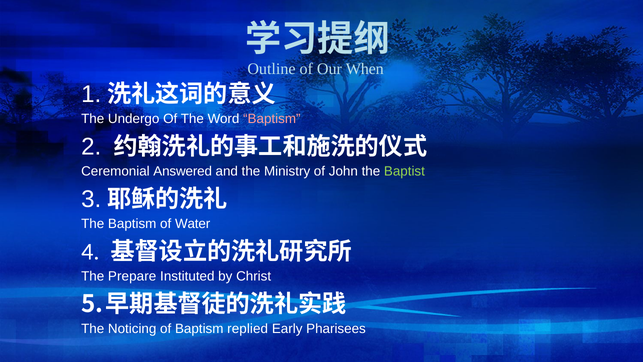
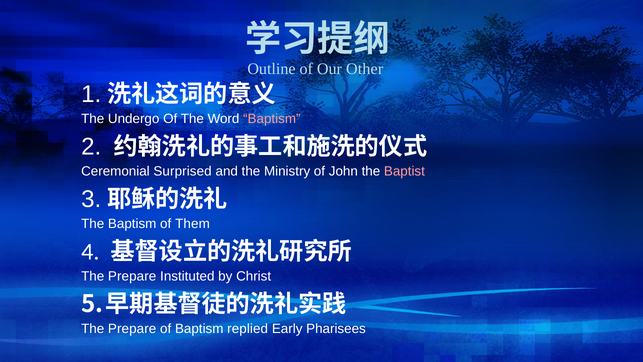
When: When -> Other
Answered: Answered -> Surprised
Baptist colour: light green -> pink
Water: Water -> Them
Noticing at (132, 329): Noticing -> Prepare
